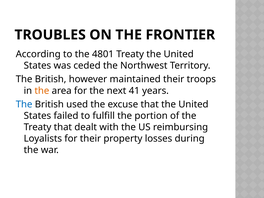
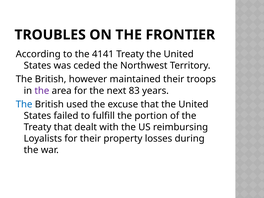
4801: 4801 -> 4141
the at (42, 91) colour: orange -> purple
41: 41 -> 83
